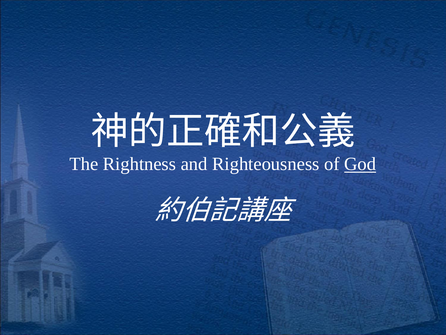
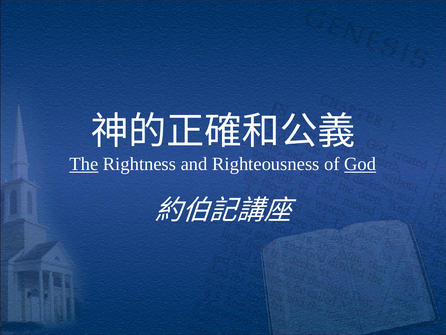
The underline: none -> present
